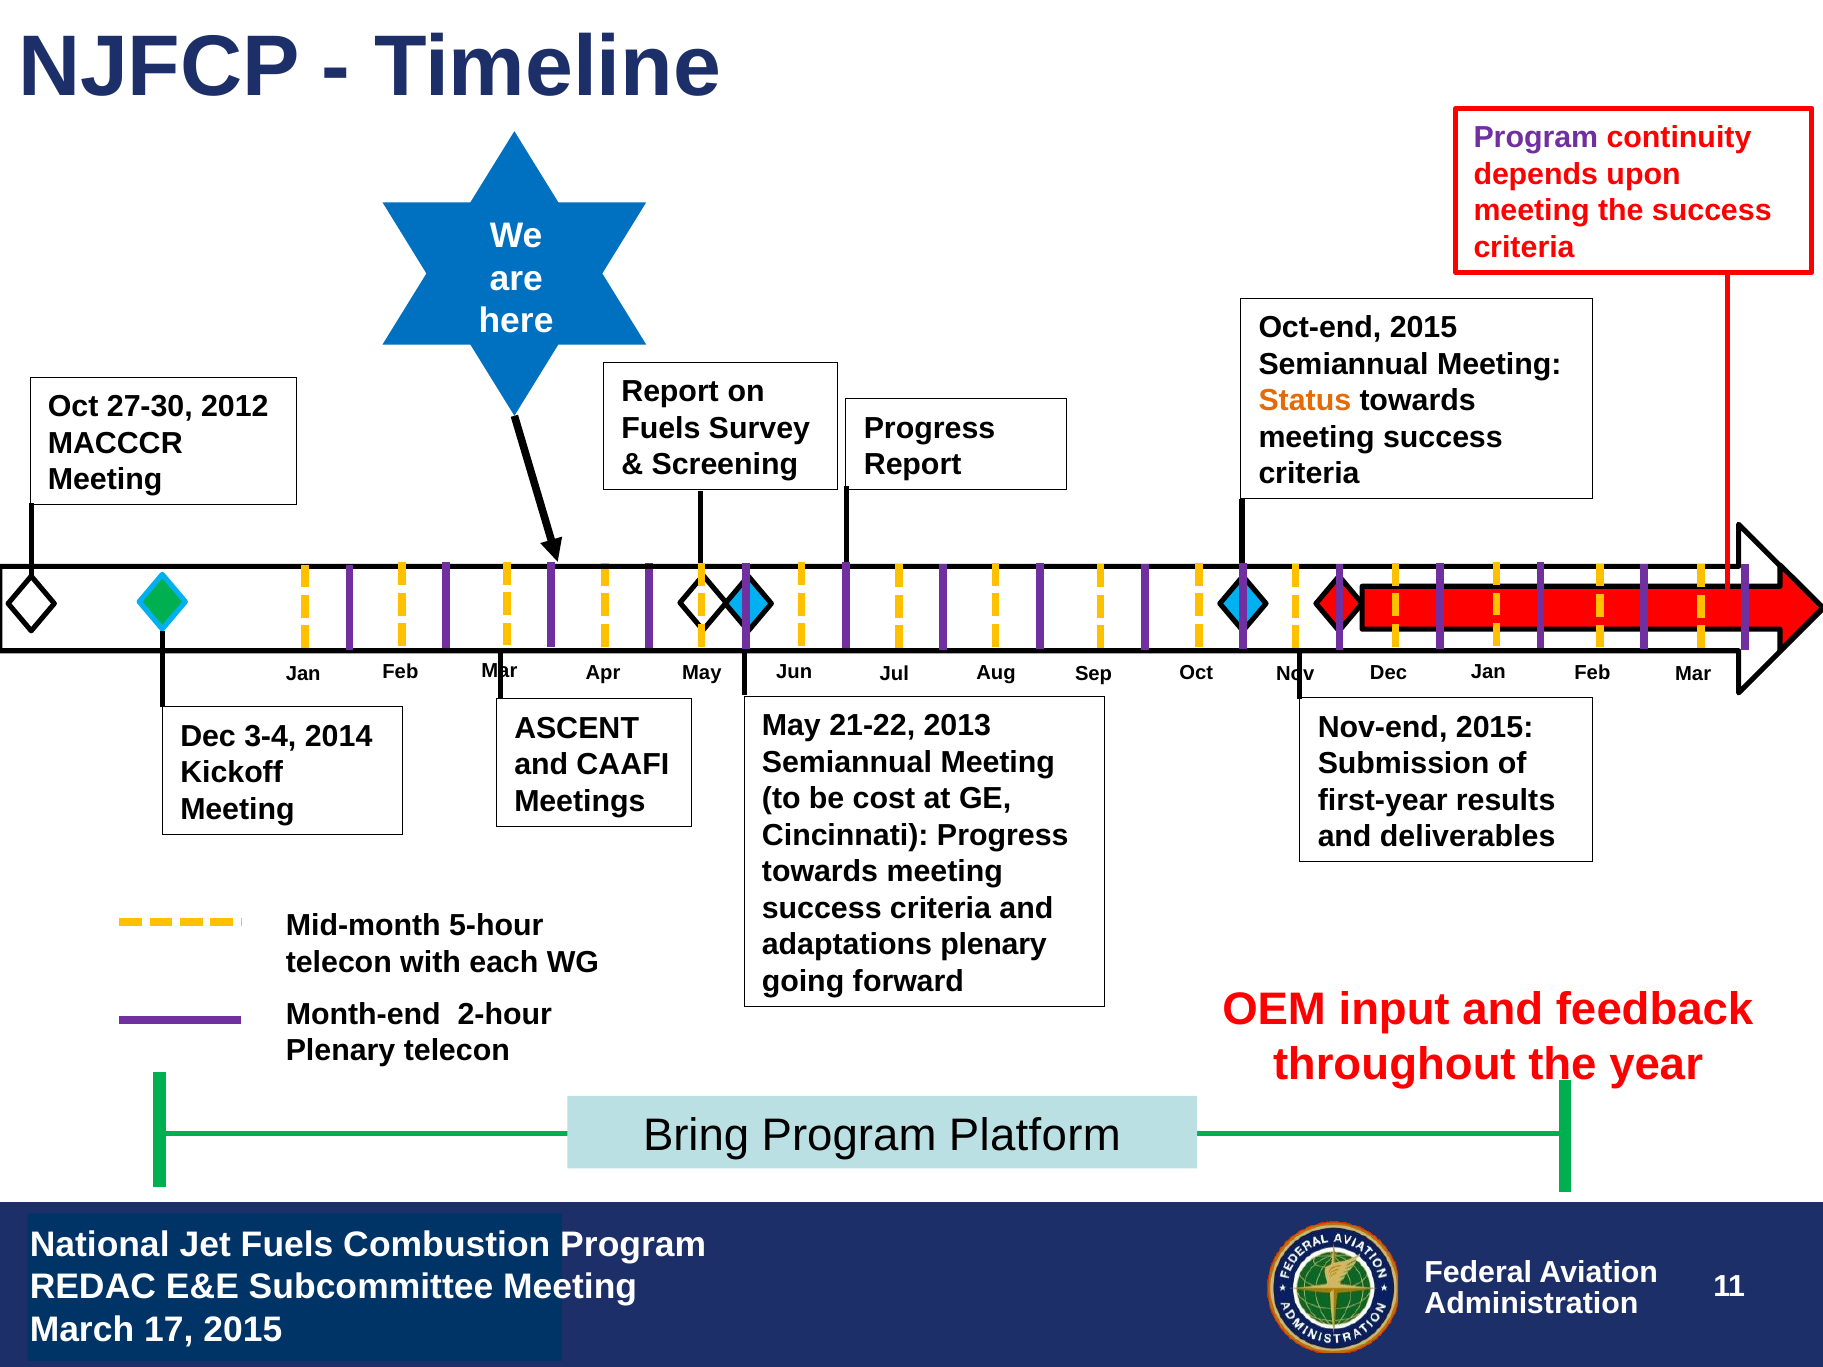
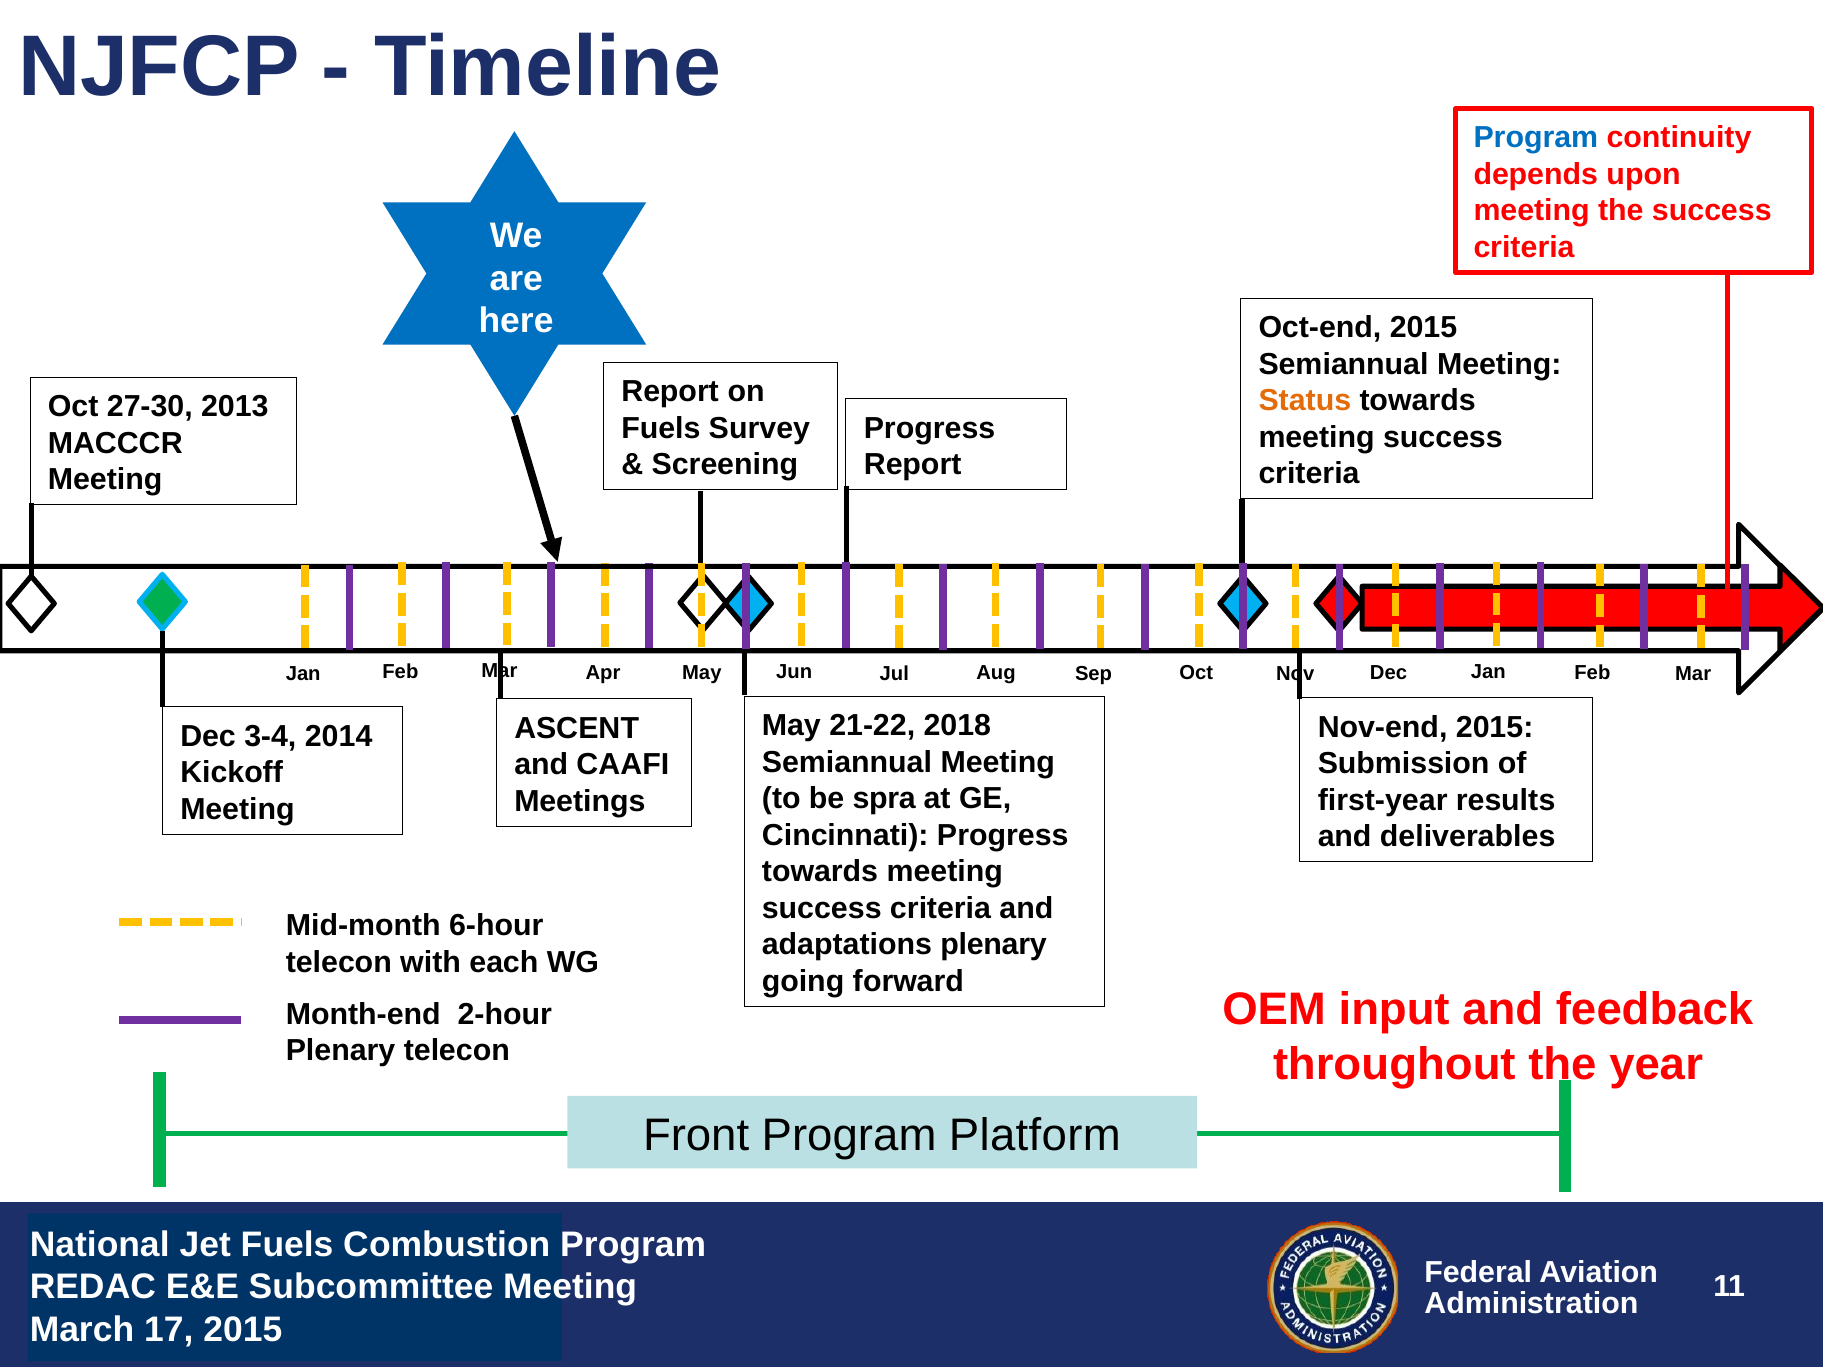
Program at (1536, 138) colour: purple -> blue
27-30 2012: 2012 -> 2013
21-22 2013: 2013 -> 2018
cost: cost -> spra
5-hour: 5-hour -> 6-hour
Bring: Bring -> Front
